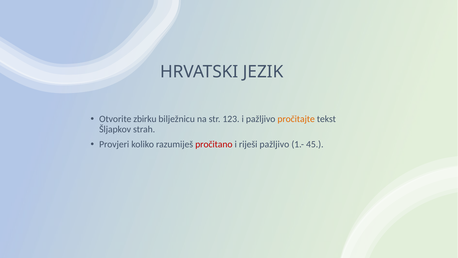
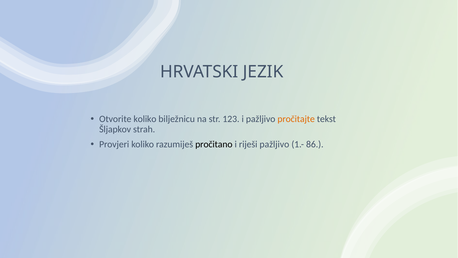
Otvorite zbirku: zbirku -> koliko
pročitano colour: red -> black
45: 45 -> 86
